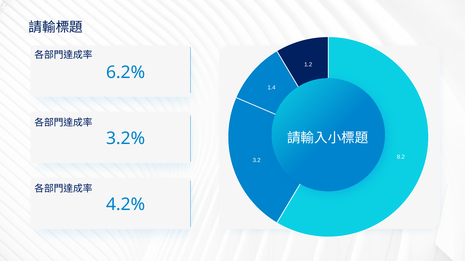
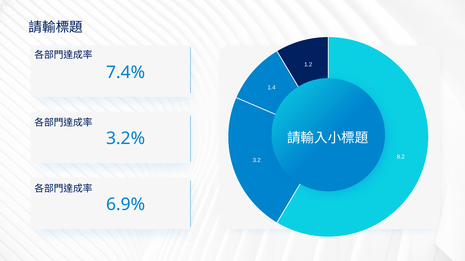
6.2%: 6.2% -> 7.4%
4.2%: 4.2% -> 6.9%
